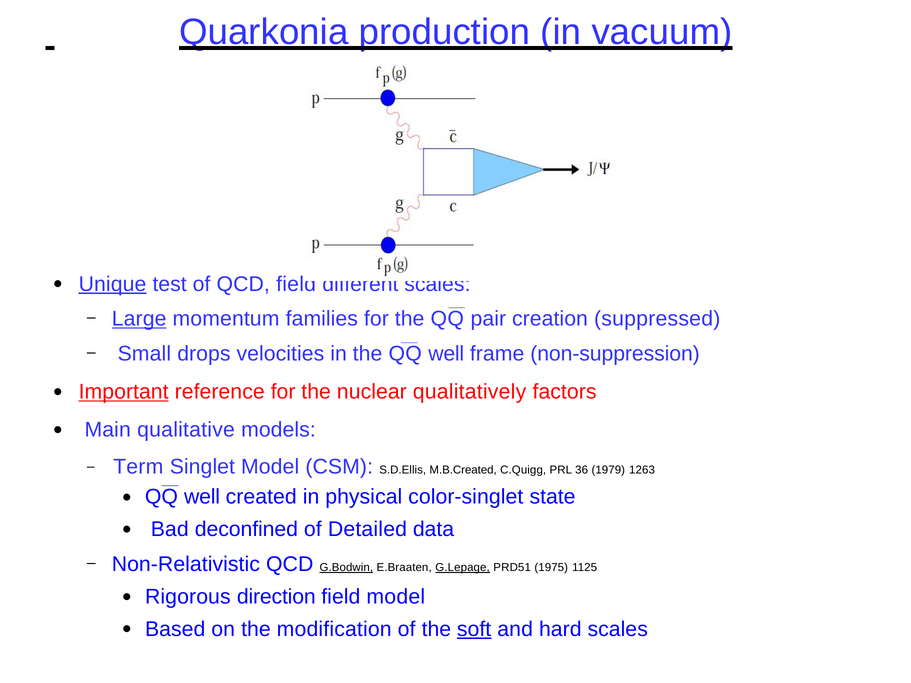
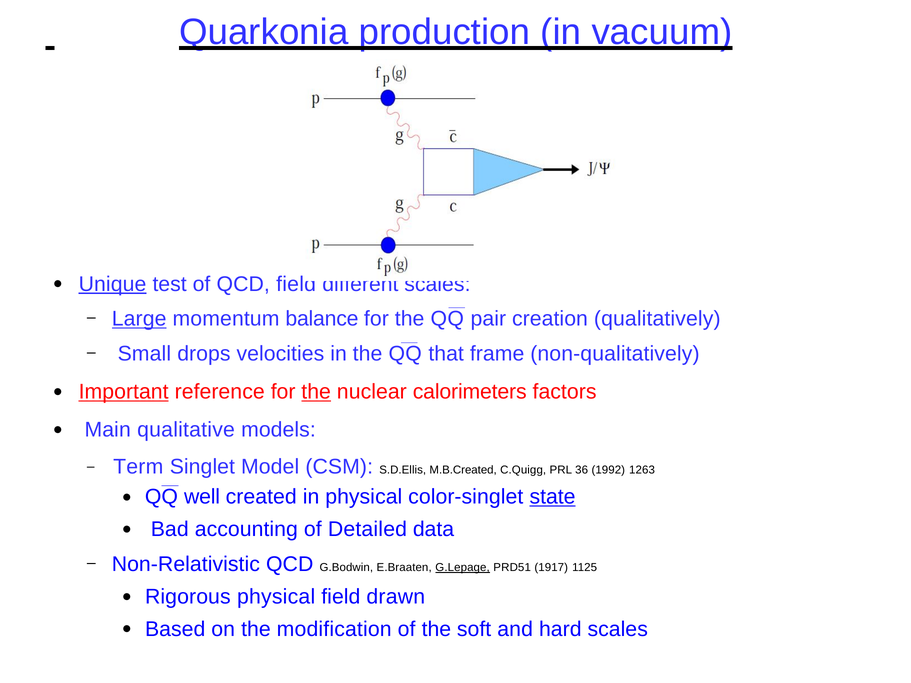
families: families -> balance
suppressed: suppressed -> qualitatively
the QQ well: well -> that
non-suppression: non-suppression -> non-qualitatively
the at (316, 392) underline: none -> present
qualitatively: qualitatively -> calorimeters
1979: 1979 -> 1992
state underline: none -> present
deconfined: deconfined -> accounting
G.Bodwin underline: present -> none
1975: 1975 -> 1917
Rigorous direction: direction -> physical
field model: model -> drawn
soft underline: present -> none
